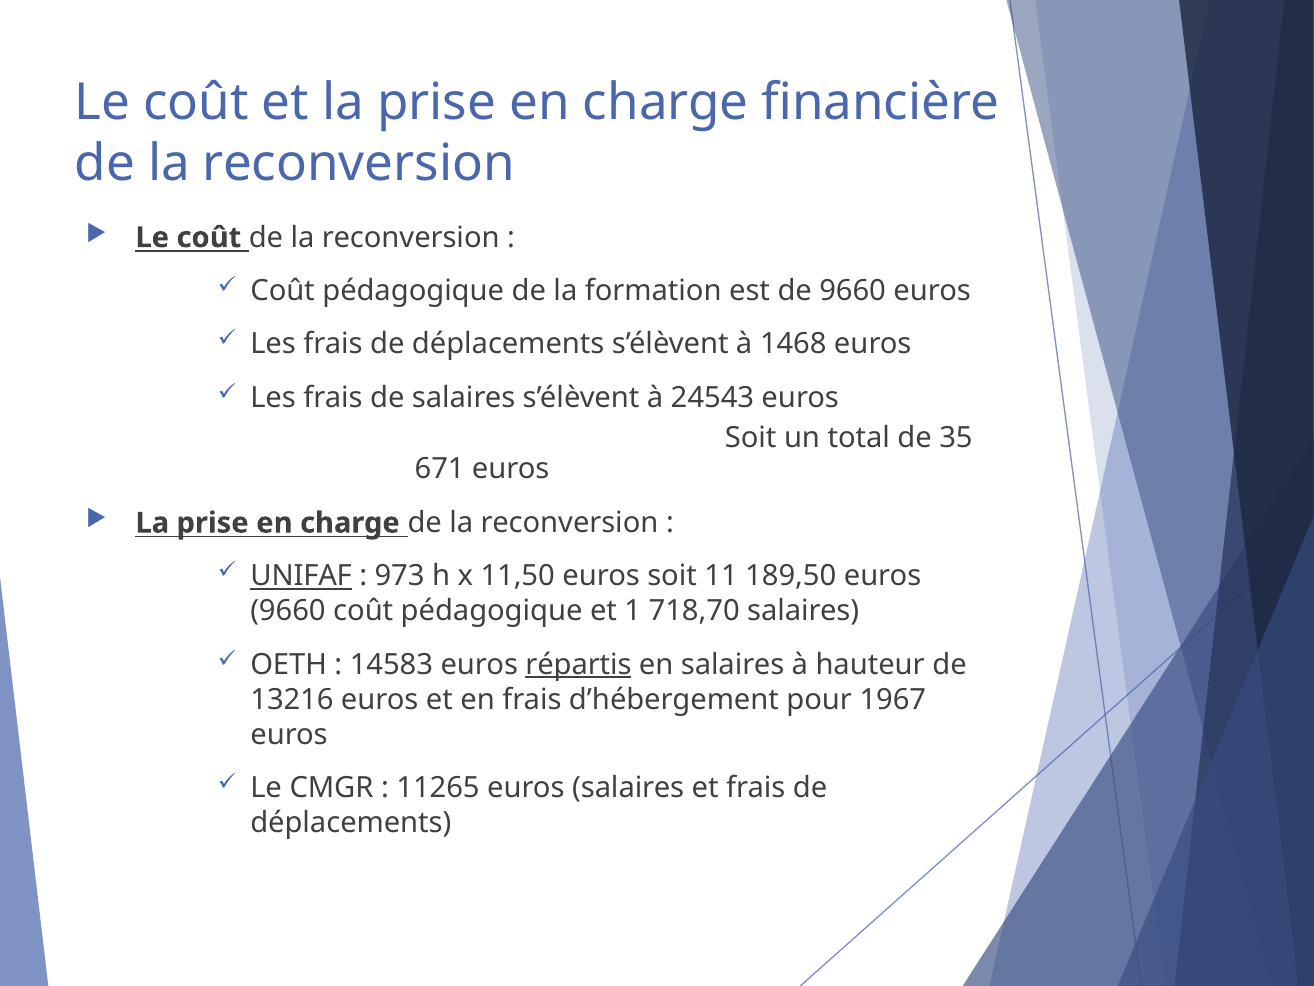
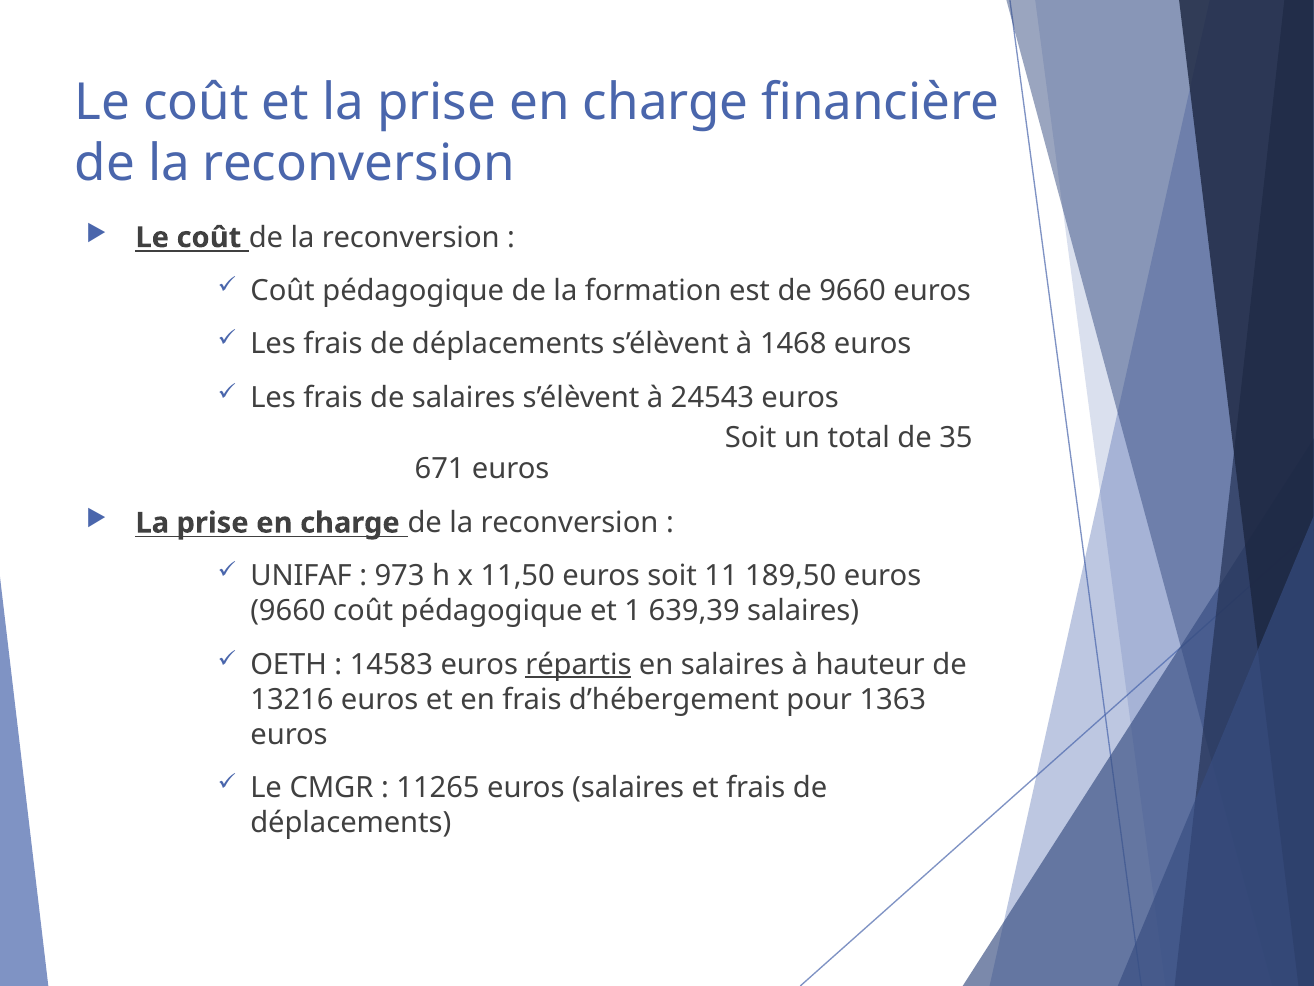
UNIFAF underline: present -> none
718,70: 718,70 -> 639,39
1967: 1967 -> 1363
